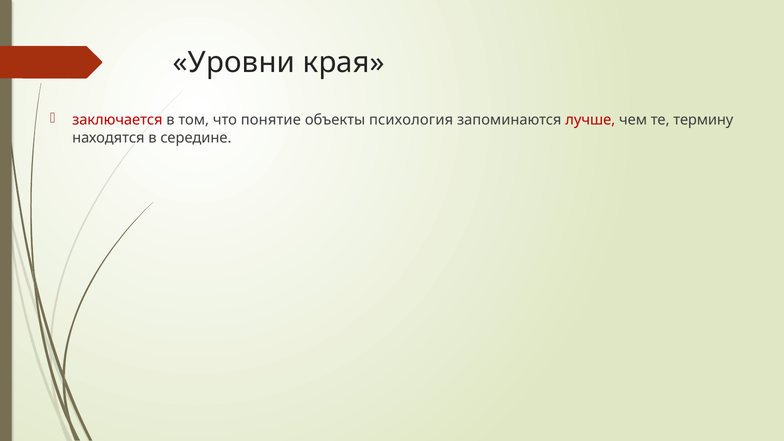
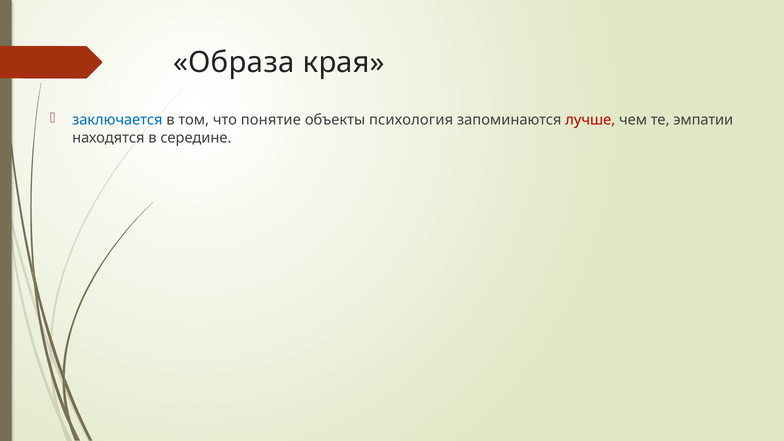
Уровни: Уровни -> Образа
заключается colour: red -> blue
термину: термину -> эмпатии
